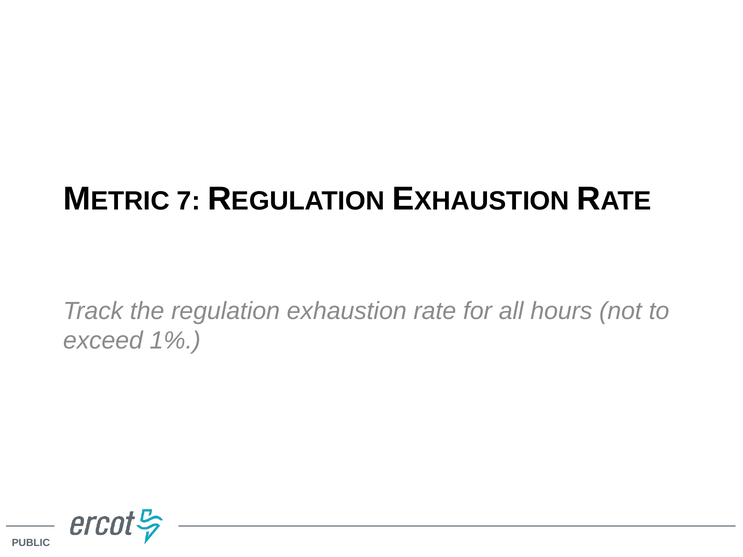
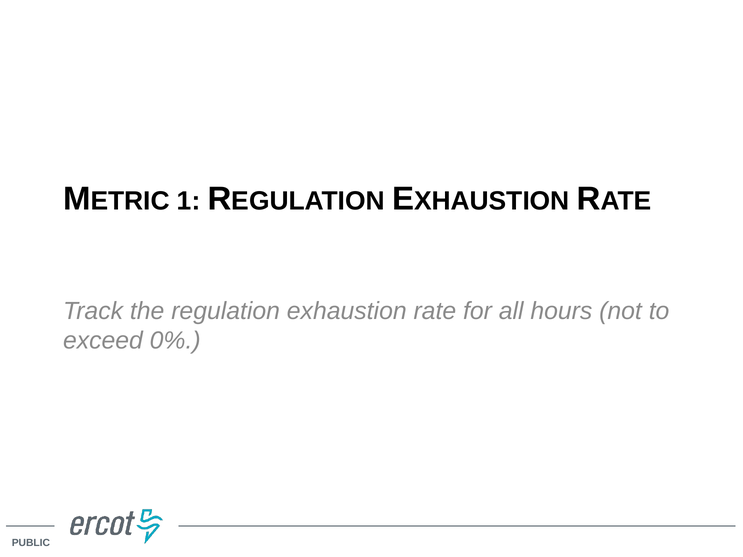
7: 7 -> 1
1%: 1% -> 0%
